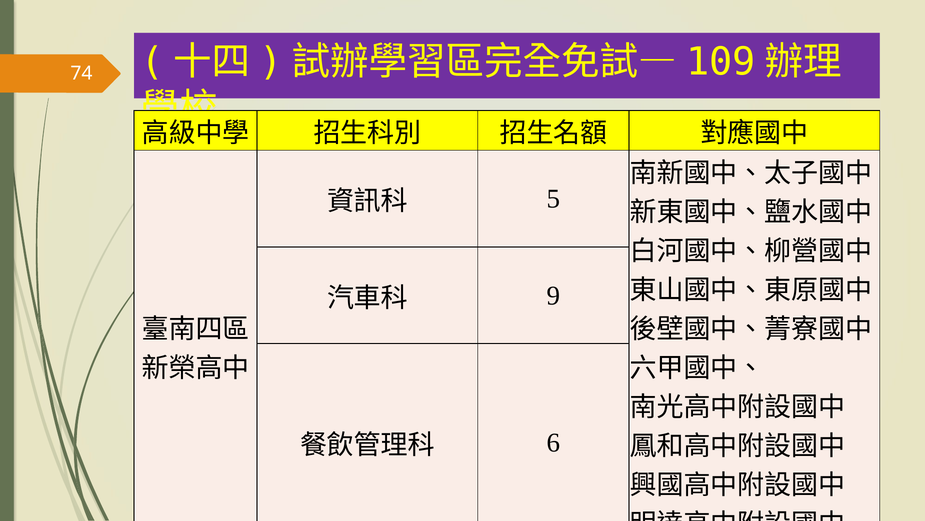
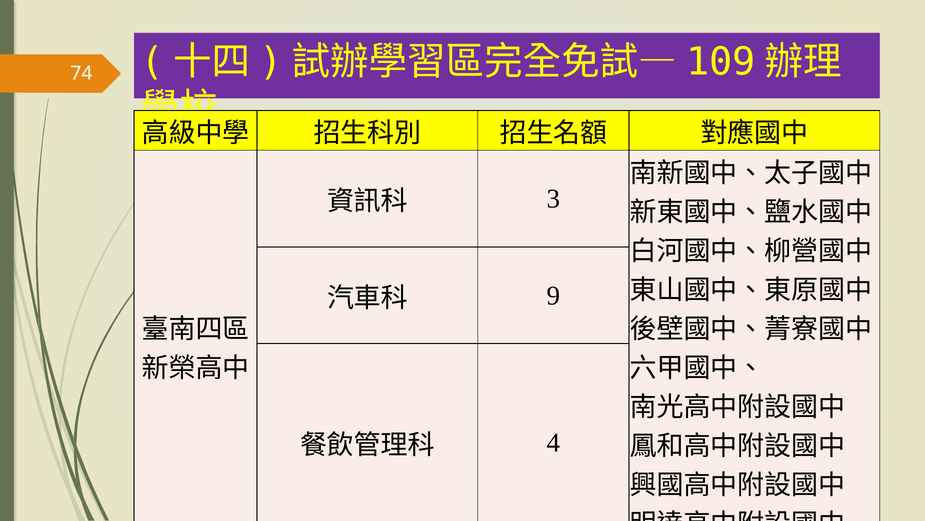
5: 5 -> 3
6: 6 -> 4
